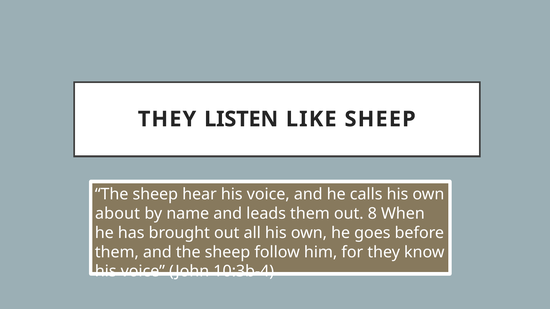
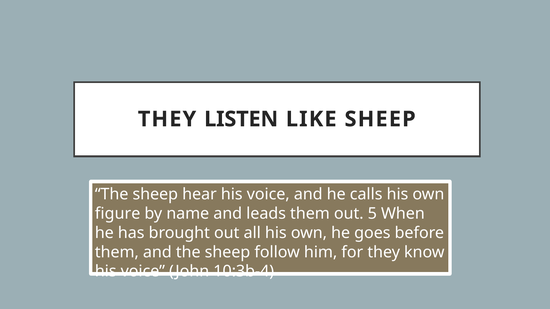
about: about -> figure
8: 8 -> 5
